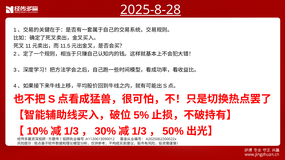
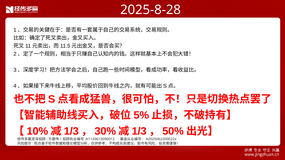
2025-8-28 underline: present -> none
